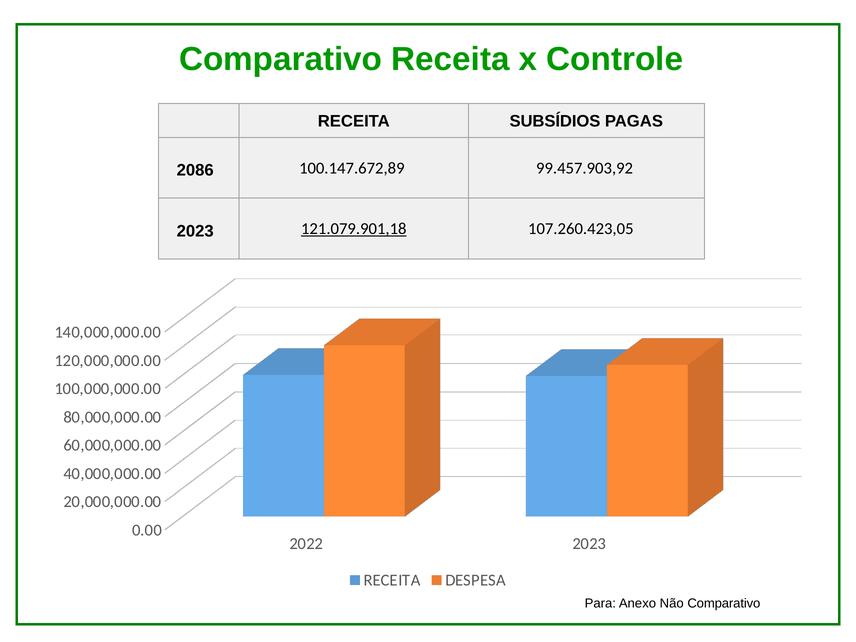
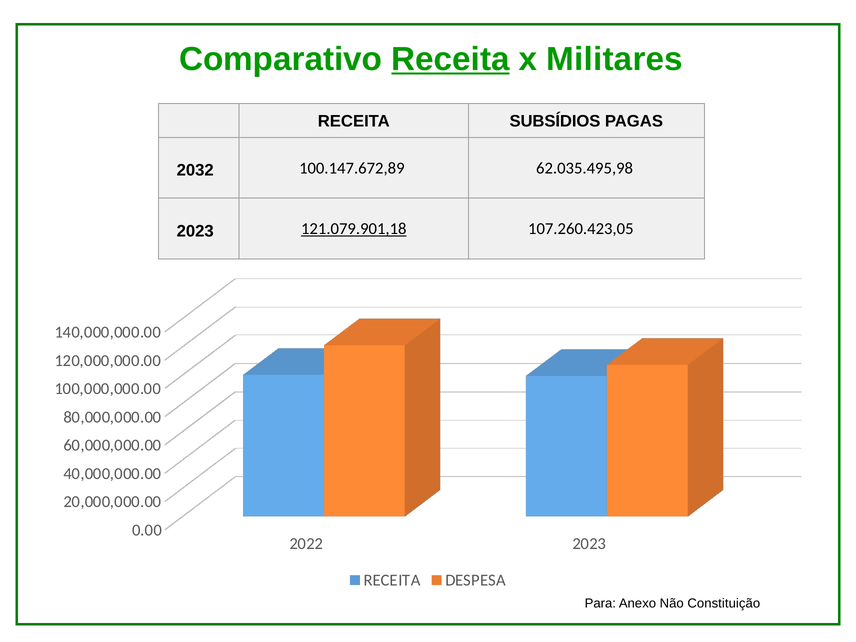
Receita at (450, 59) underline: none -> present
Controle: Controle -> Militares
2086: 2086 -> 2032
99.457.903,92: 99.457.903,92 -> 62.035.495,98
Não Comparativo: Comparativo -> Constituição
